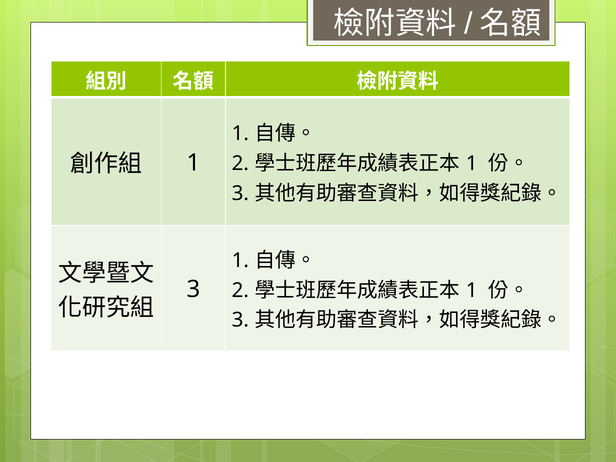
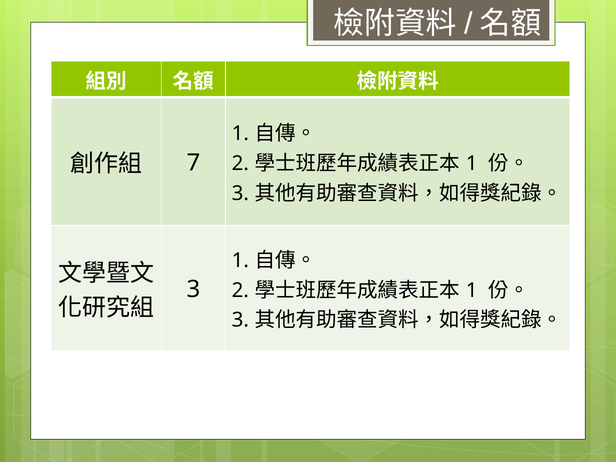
1 at (193, 163): 1 -> 7
